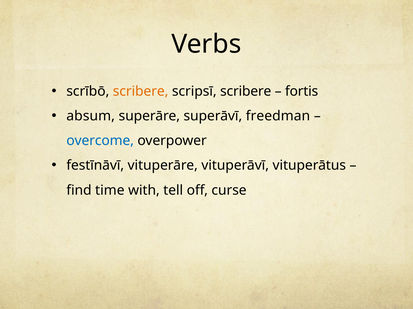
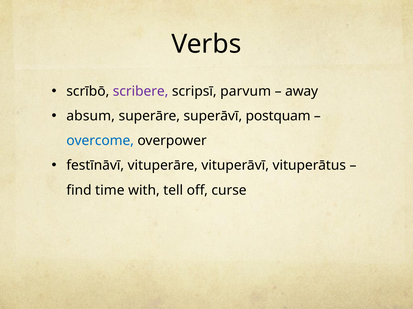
scribere at (141, 91) colour: orange -> purple
scripsī scribere: scribere -> parvum
fortis: fortis -> away
freedman: freedman -> postquam
